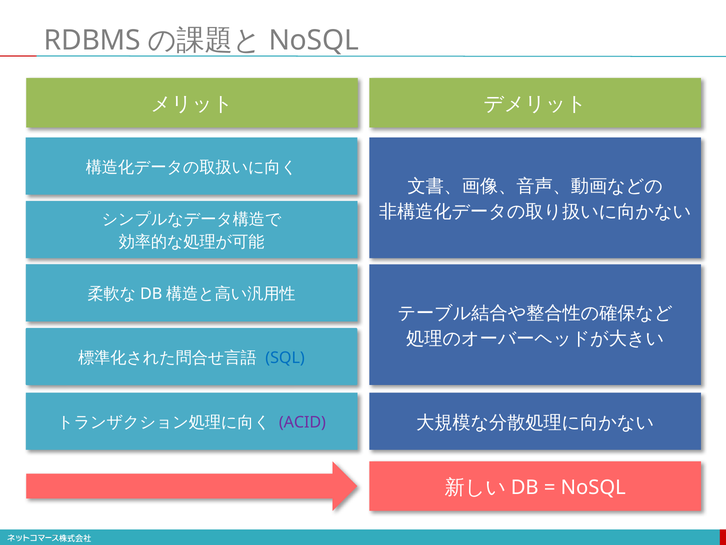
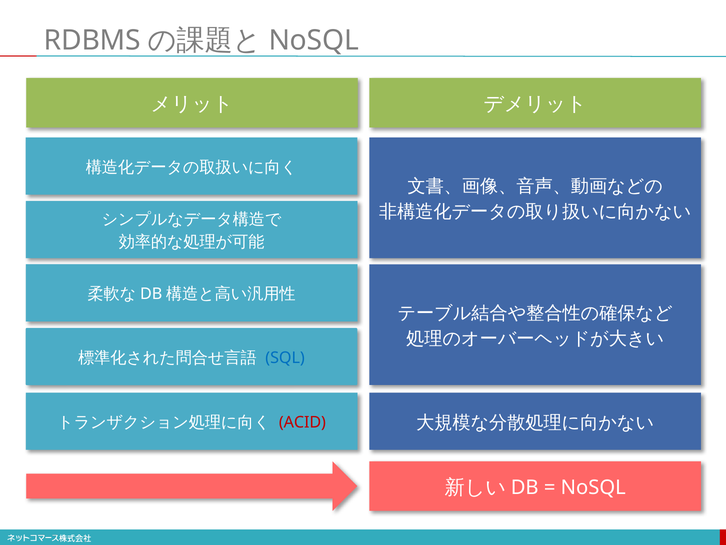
ACID colour: purple -> red
